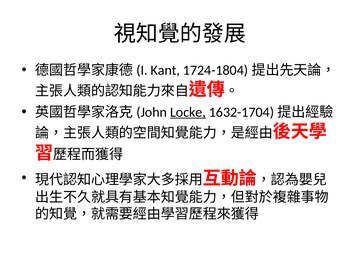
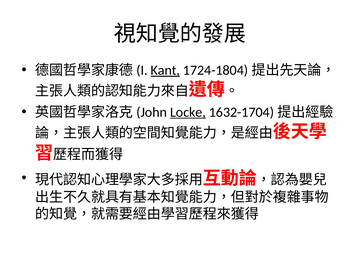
Kant underline: none -> present
